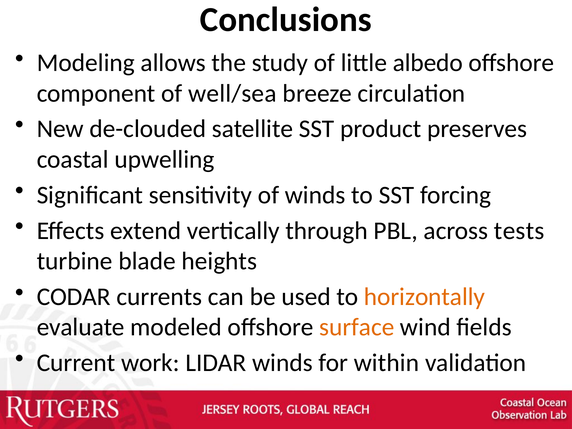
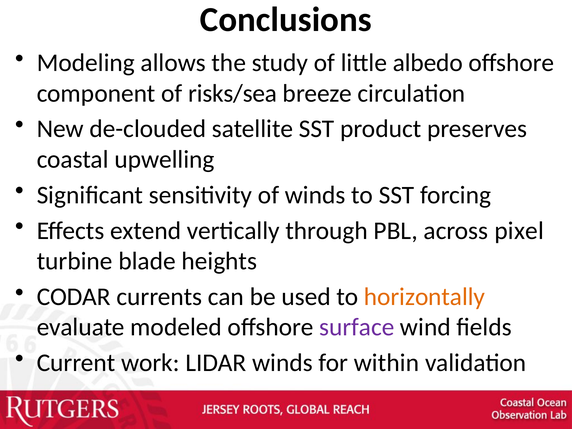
well/sea: well/sea -> risks/sea
tests: tests -> pixel
surface colour: orange -> purple
